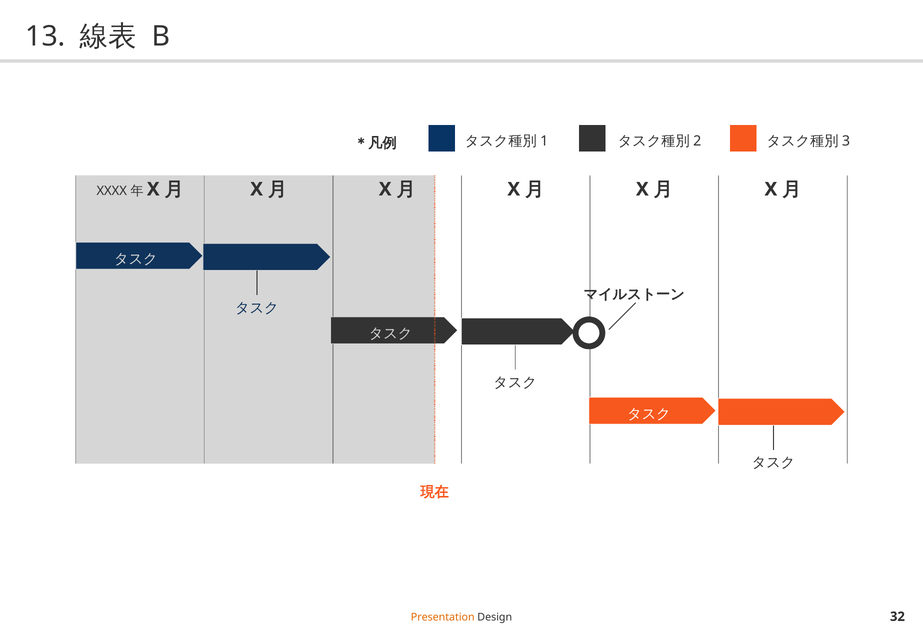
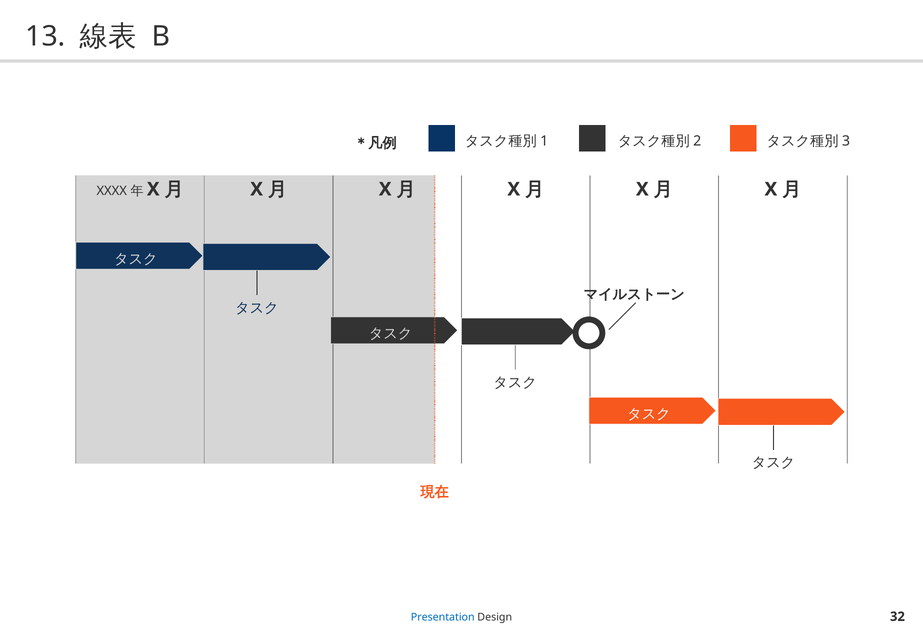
Presentation colour: orange -> blue
